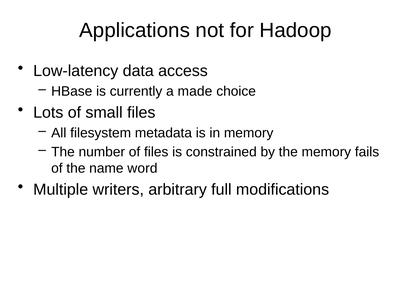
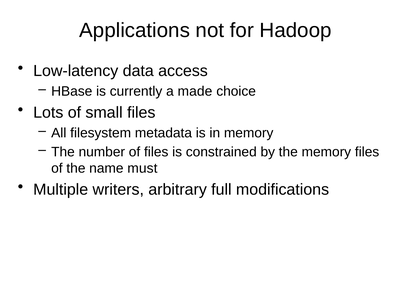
memory fails: fails -> files
word: word -> must
